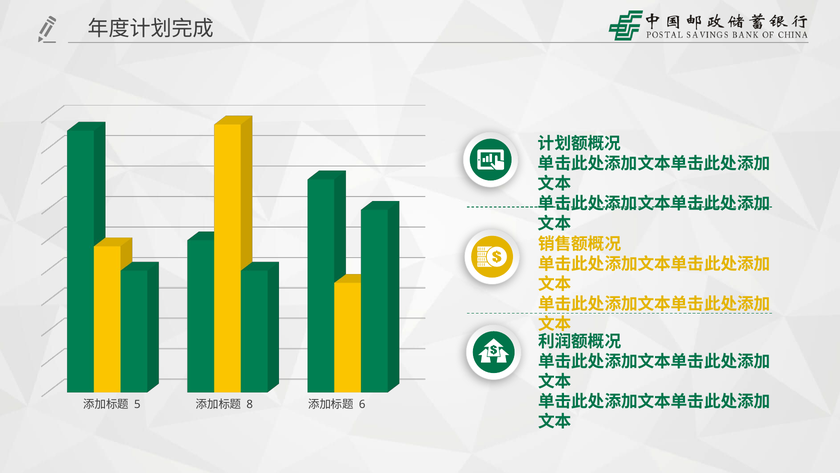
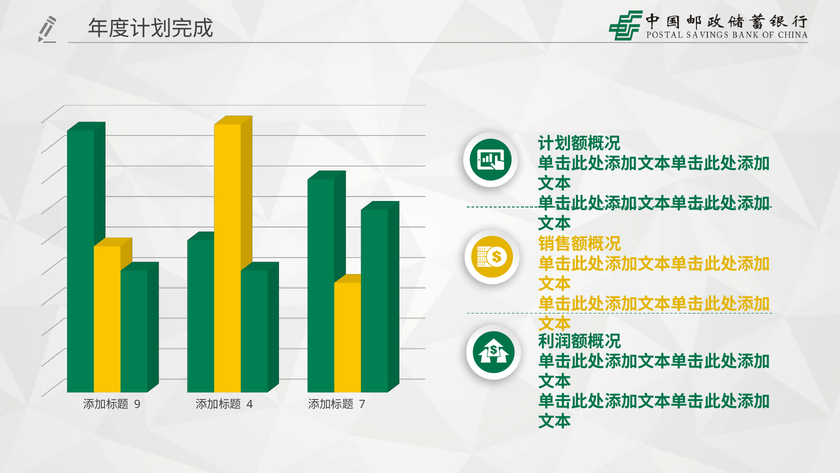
5: 5 -> 9
8: 8 -> 4
6: 6 -> 7
